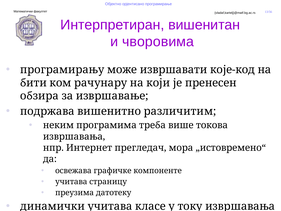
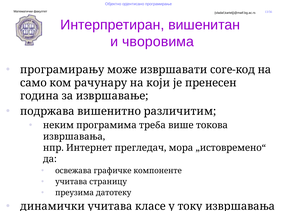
које-код: које-код -> core-код
бити at (33, 83): бити -> само
обзира: обзира -> година
